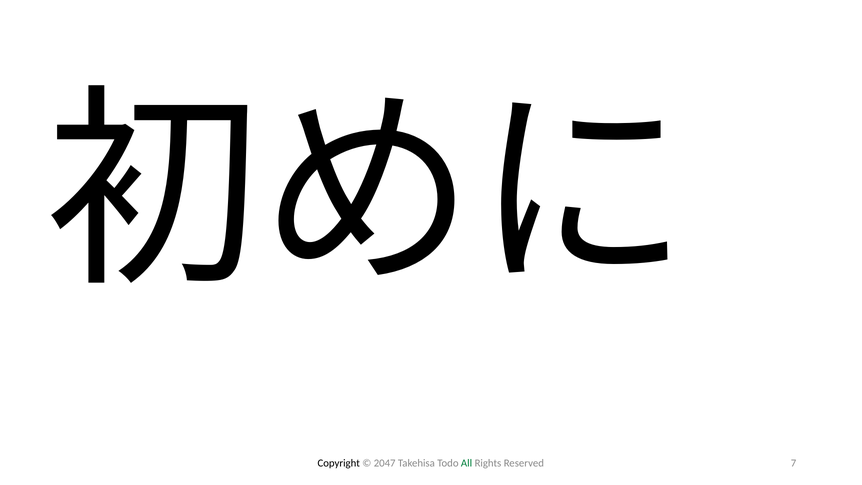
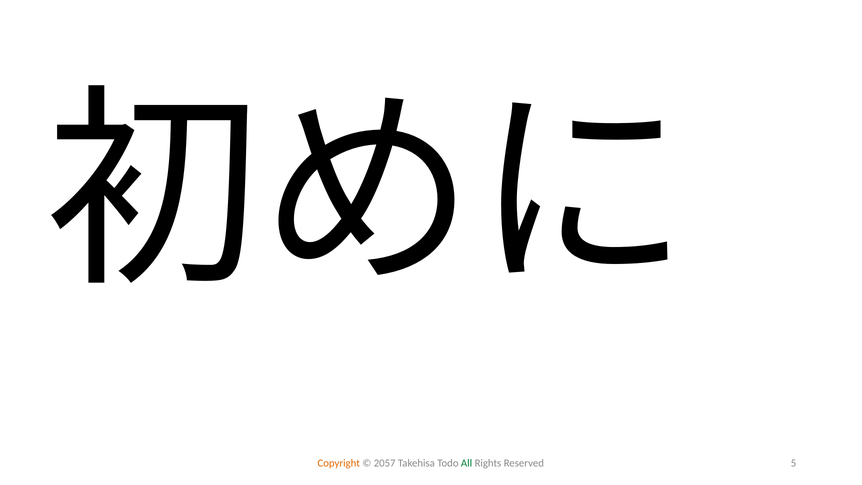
Copyright colour: black -> orange
2047: 2047 -> 2057
7: 7 -> 5
